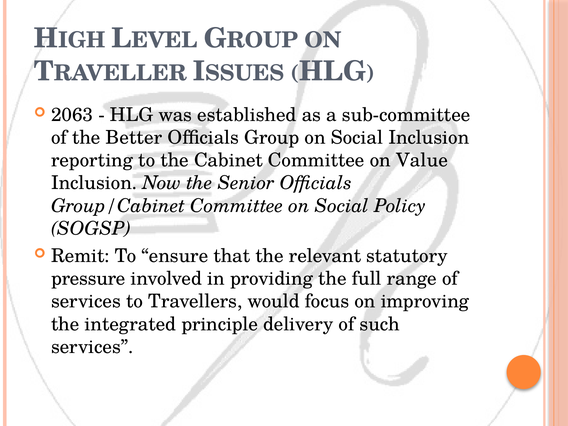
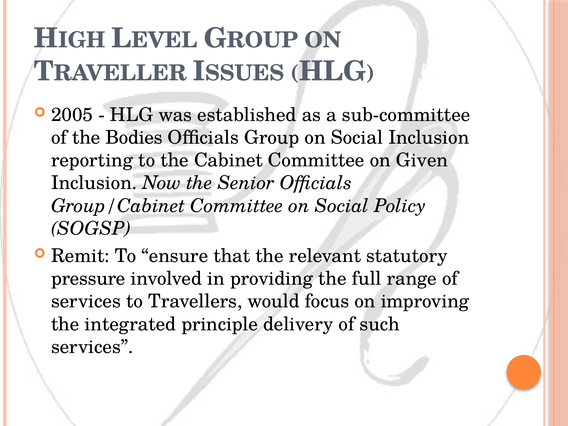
2063: 2063 -> 2005
Better: Better -> Bodies
Value: Value -> Given
